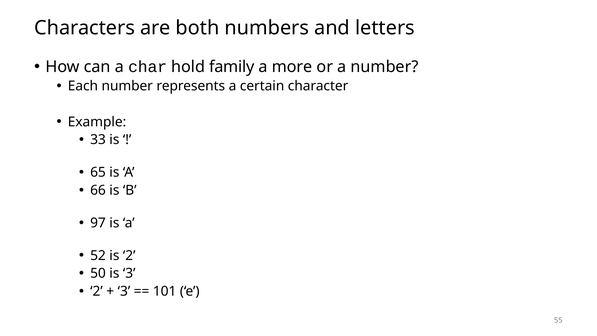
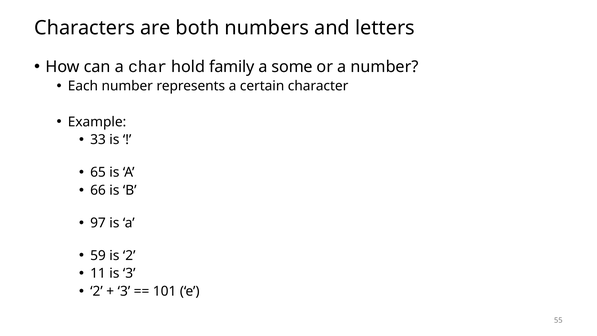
more: more -> some
52: 52 -> 59
50: 50 -> 11
